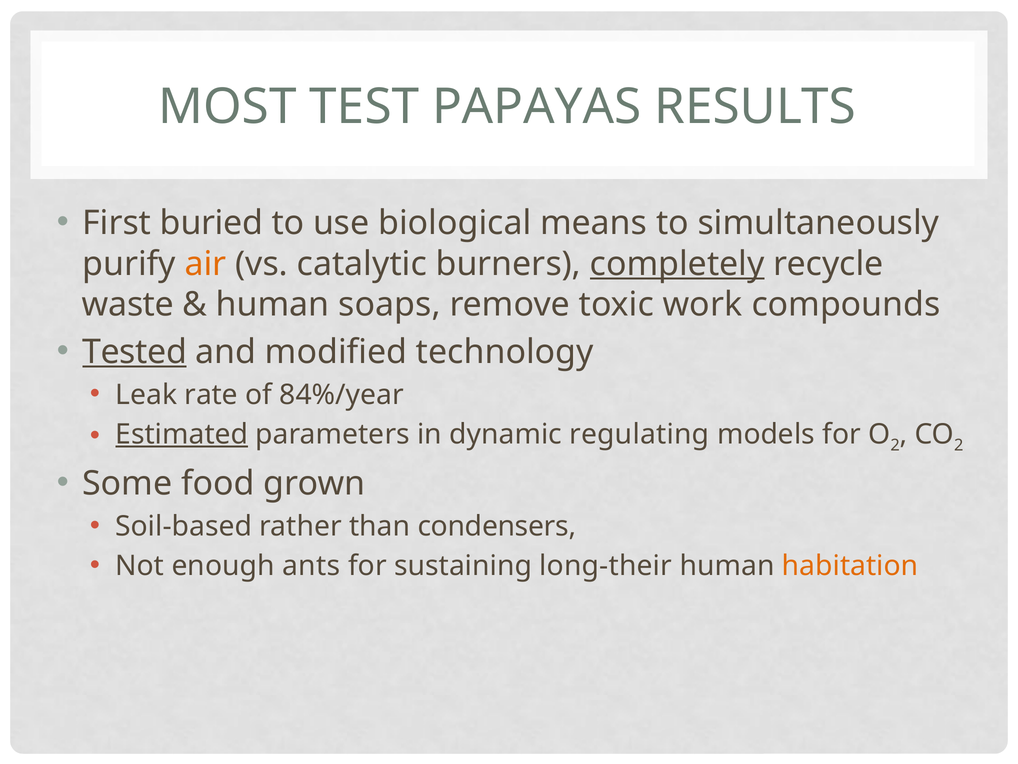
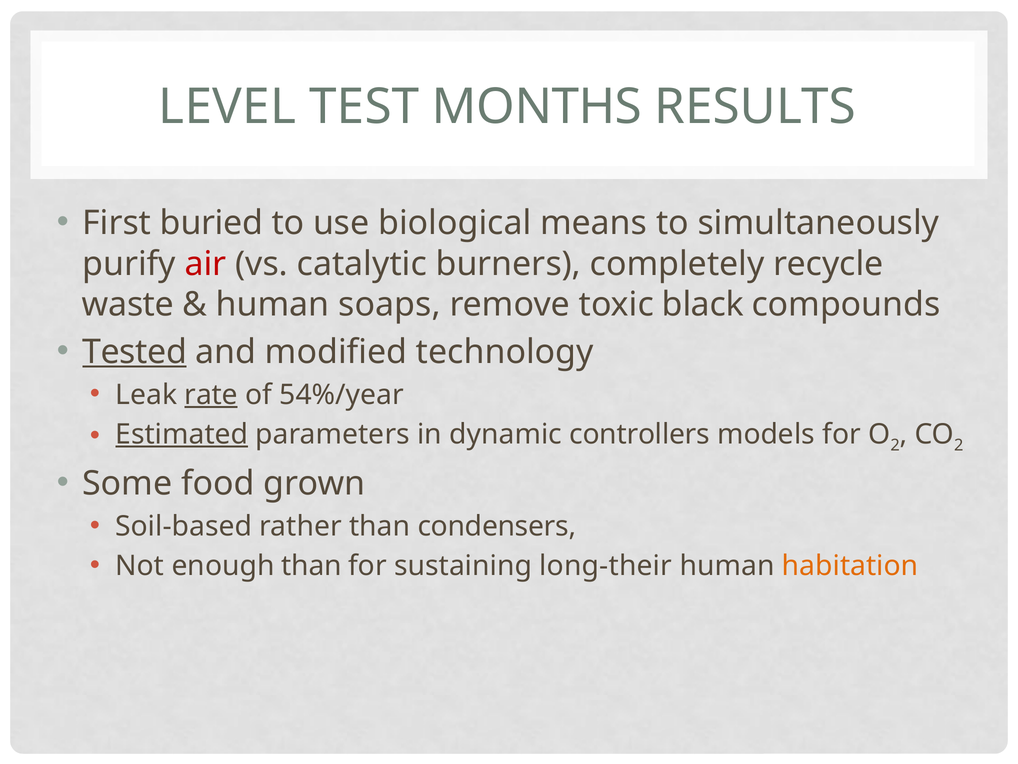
MOST: MOST -> LEVEL
PAPAYAS: PAPAYAS -> MONTHS
air colour: orange -> red
completely underline: present -> none
work: work -> black
rate underline: none -> present
84%/year: 84%/year -> 54%/year
regulating: regulating -> controllers
enough ants: ants -> than
